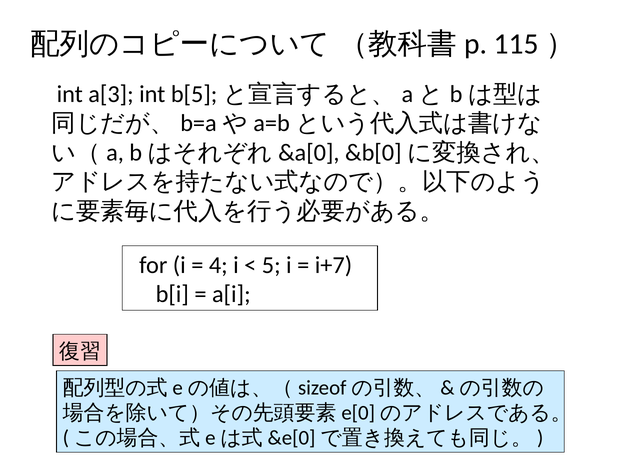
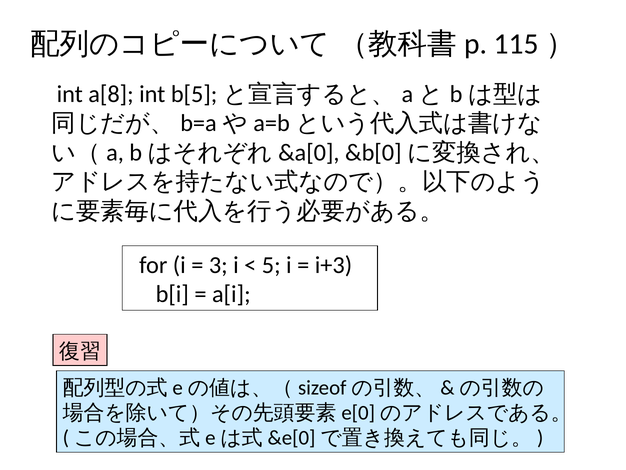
a[3: a[3 -> a[8
4: 4 -> 3
i+7: i+7 -> i+3
